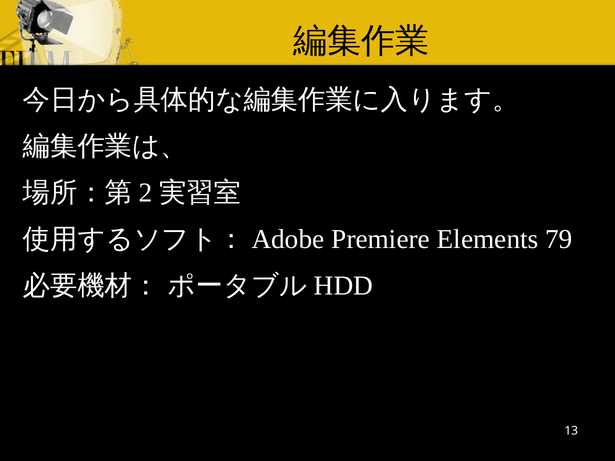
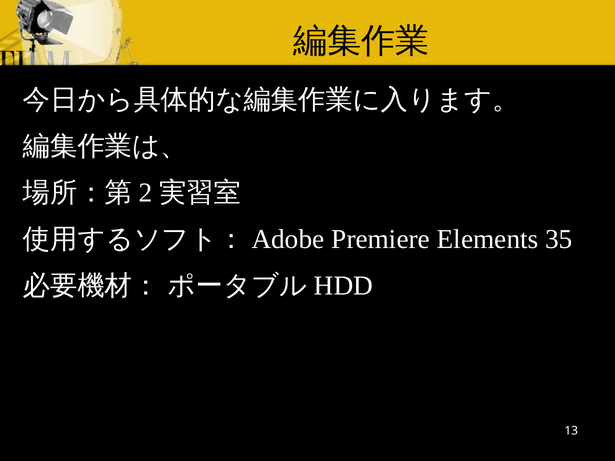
79: 79 -> 35
